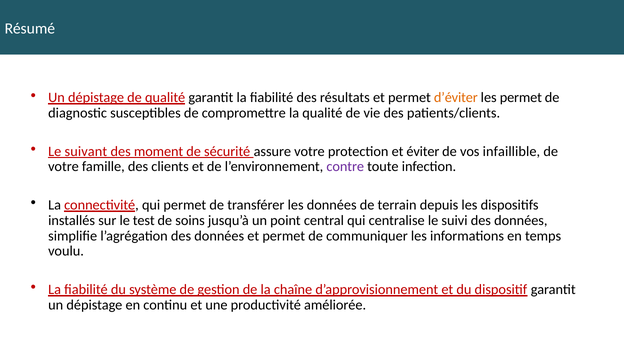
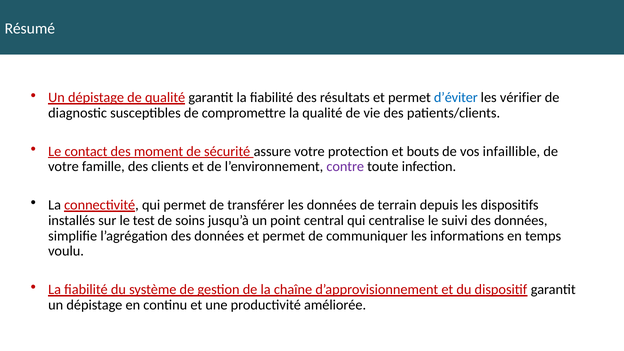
d’éviter colour: orange -> blue
les permet: permet -> vérifier
suivant: suivant -> contact
éviter: éviter -> bouts
